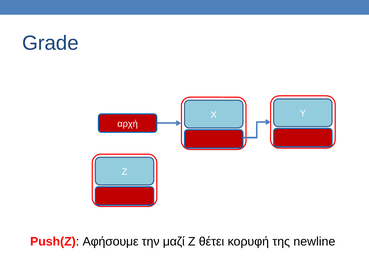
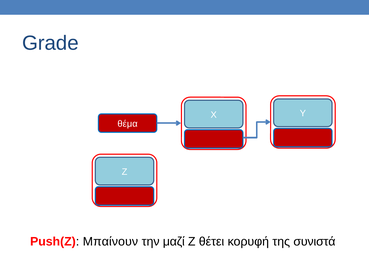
αρχή: αρχή -> θέμα
Αφήσουμε: Αφήσουμε -> Μπαίνουν
newline: newline -> συνιστά
